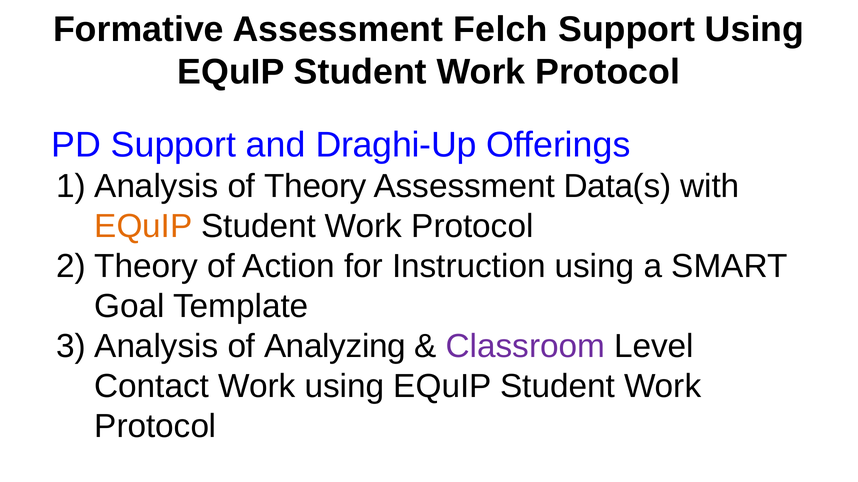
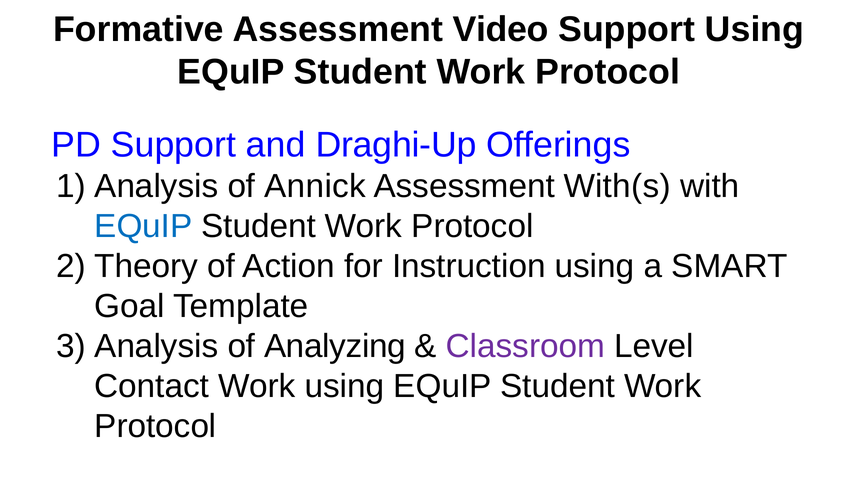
Felch: Felch -> Video
of Theory: Theory -> Annick
Data(s: Data(s -> With(s
EQuIP at (143, 227) colour: orange -> blue
